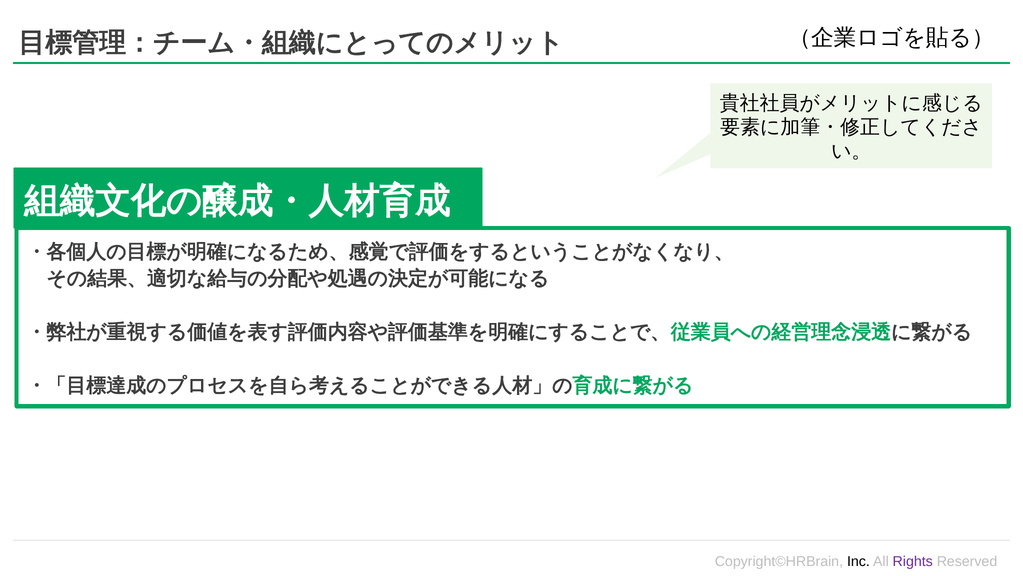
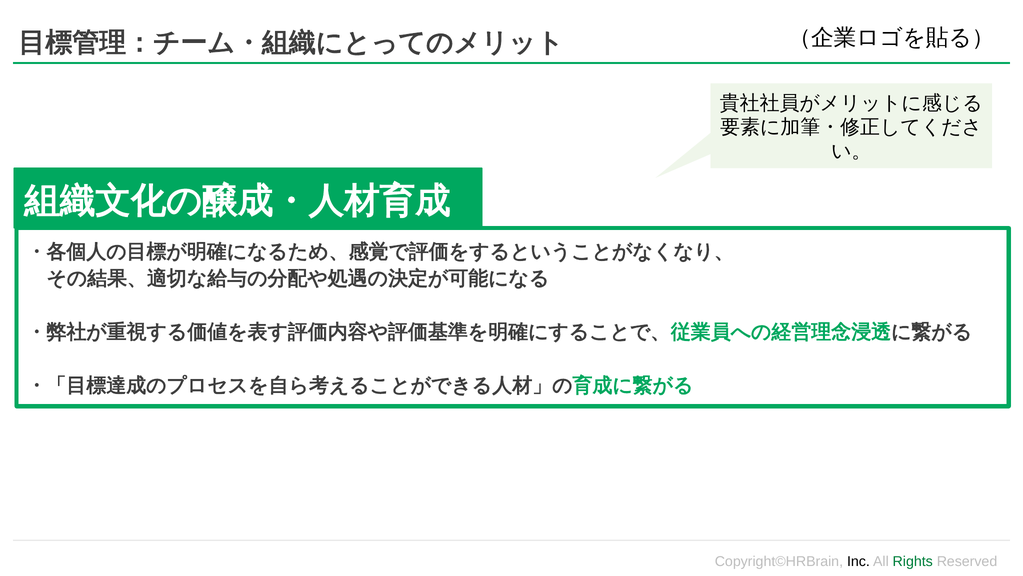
Rights colour: purple -> green
